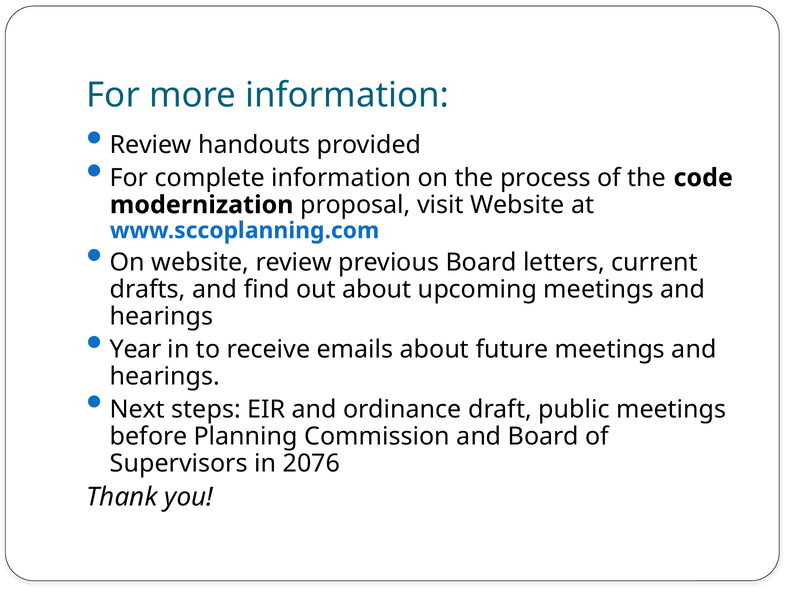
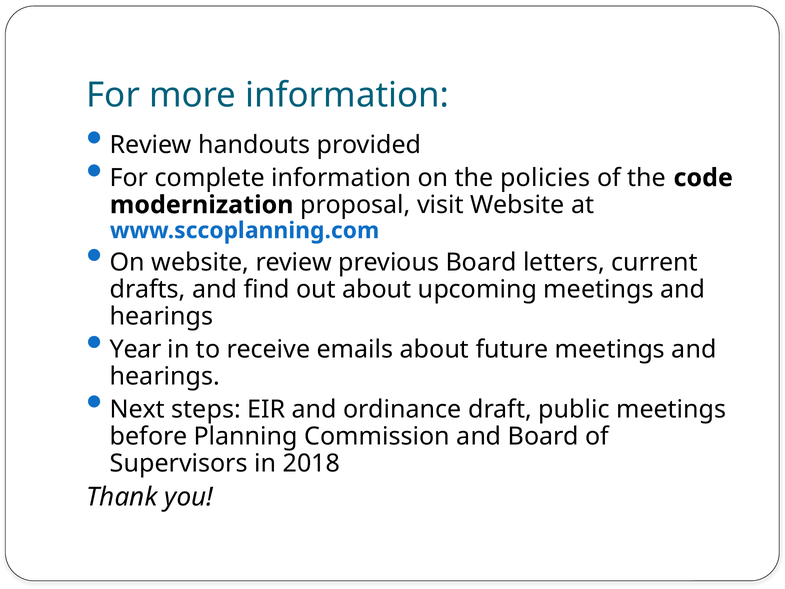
process: process -> policies
2076: 2076 -> 2018
